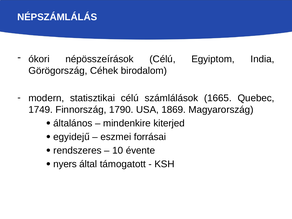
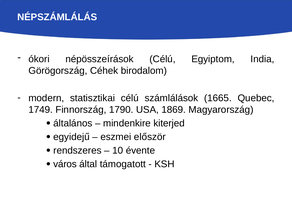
forrásai: forrásai -> először
nyers: nyers -> város
